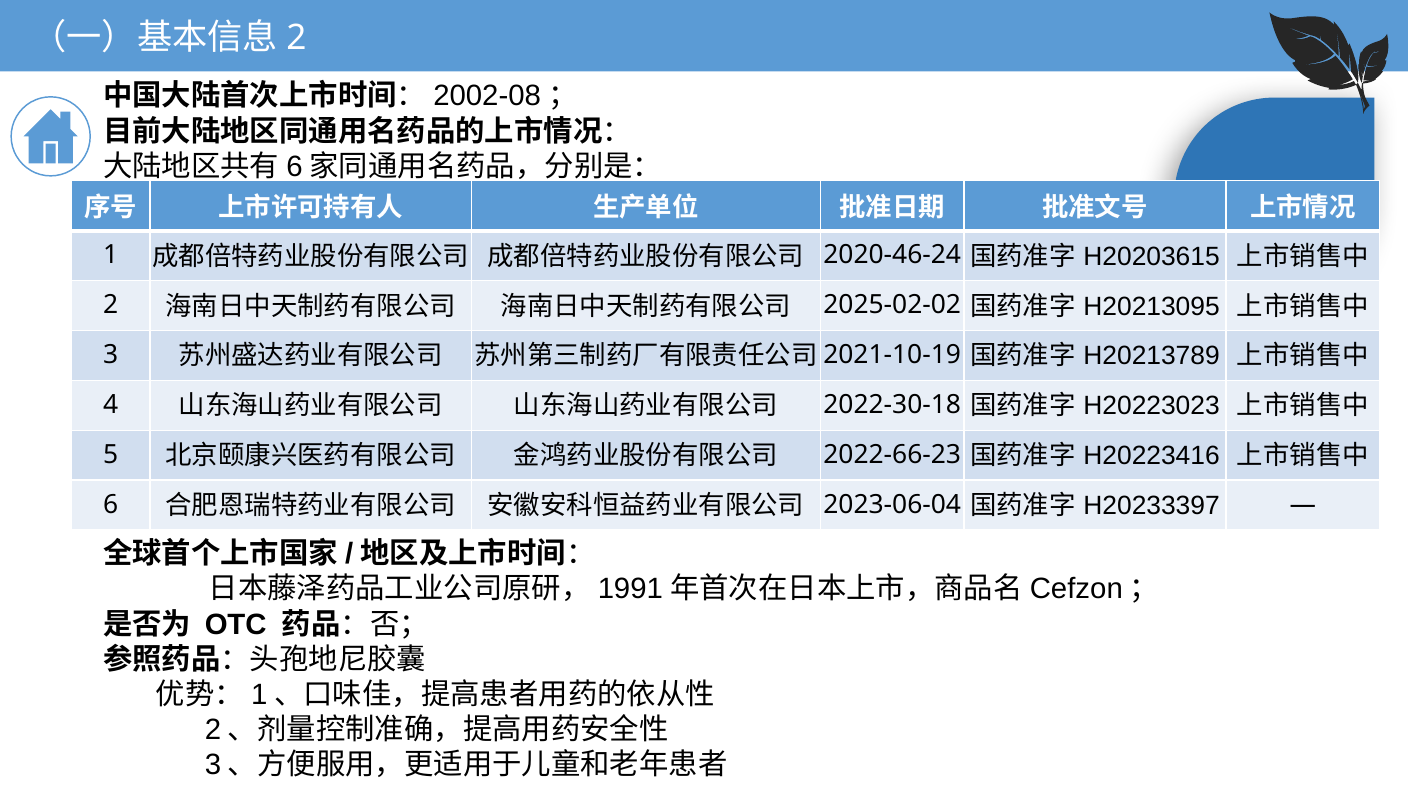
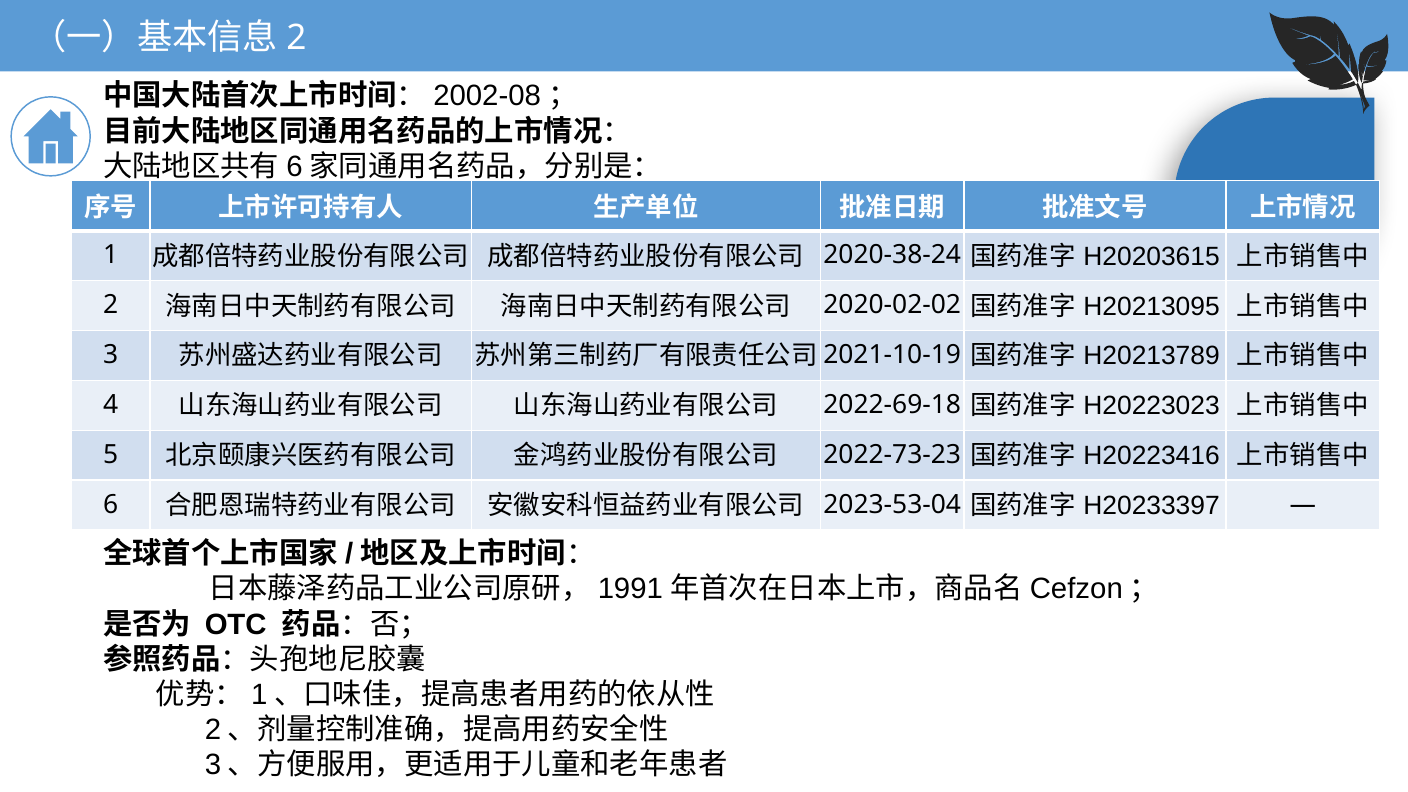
2020-46-24: 2020-46-24 -> 2020-38-24
2025-02-02: 2025-02-02 -> 2020-02-02
2022-30-18: 2022-30-18 -> 2022-69-18
2022-66-23: 2022-66-23 -> 2022-73-23
2023-06-04: 2023-06-04 -> 2023-53-04
